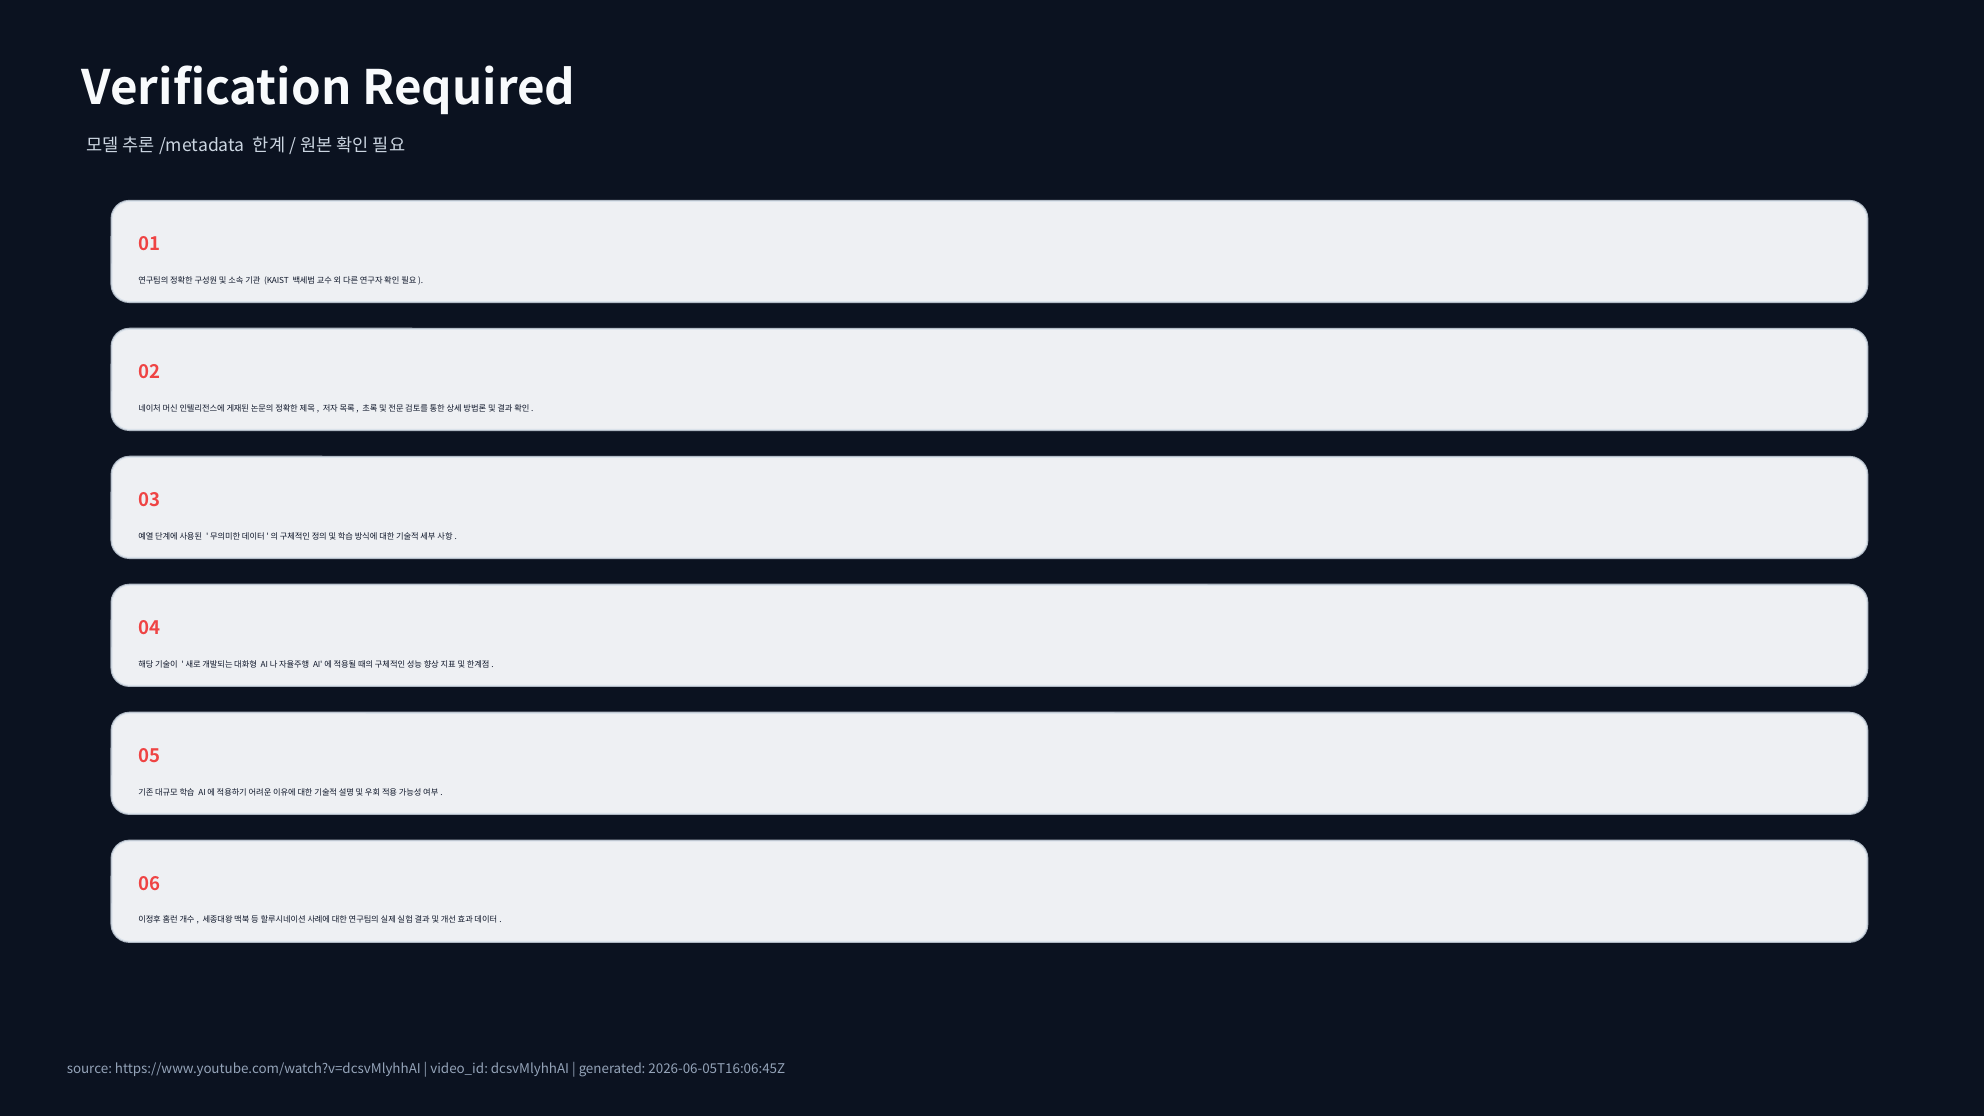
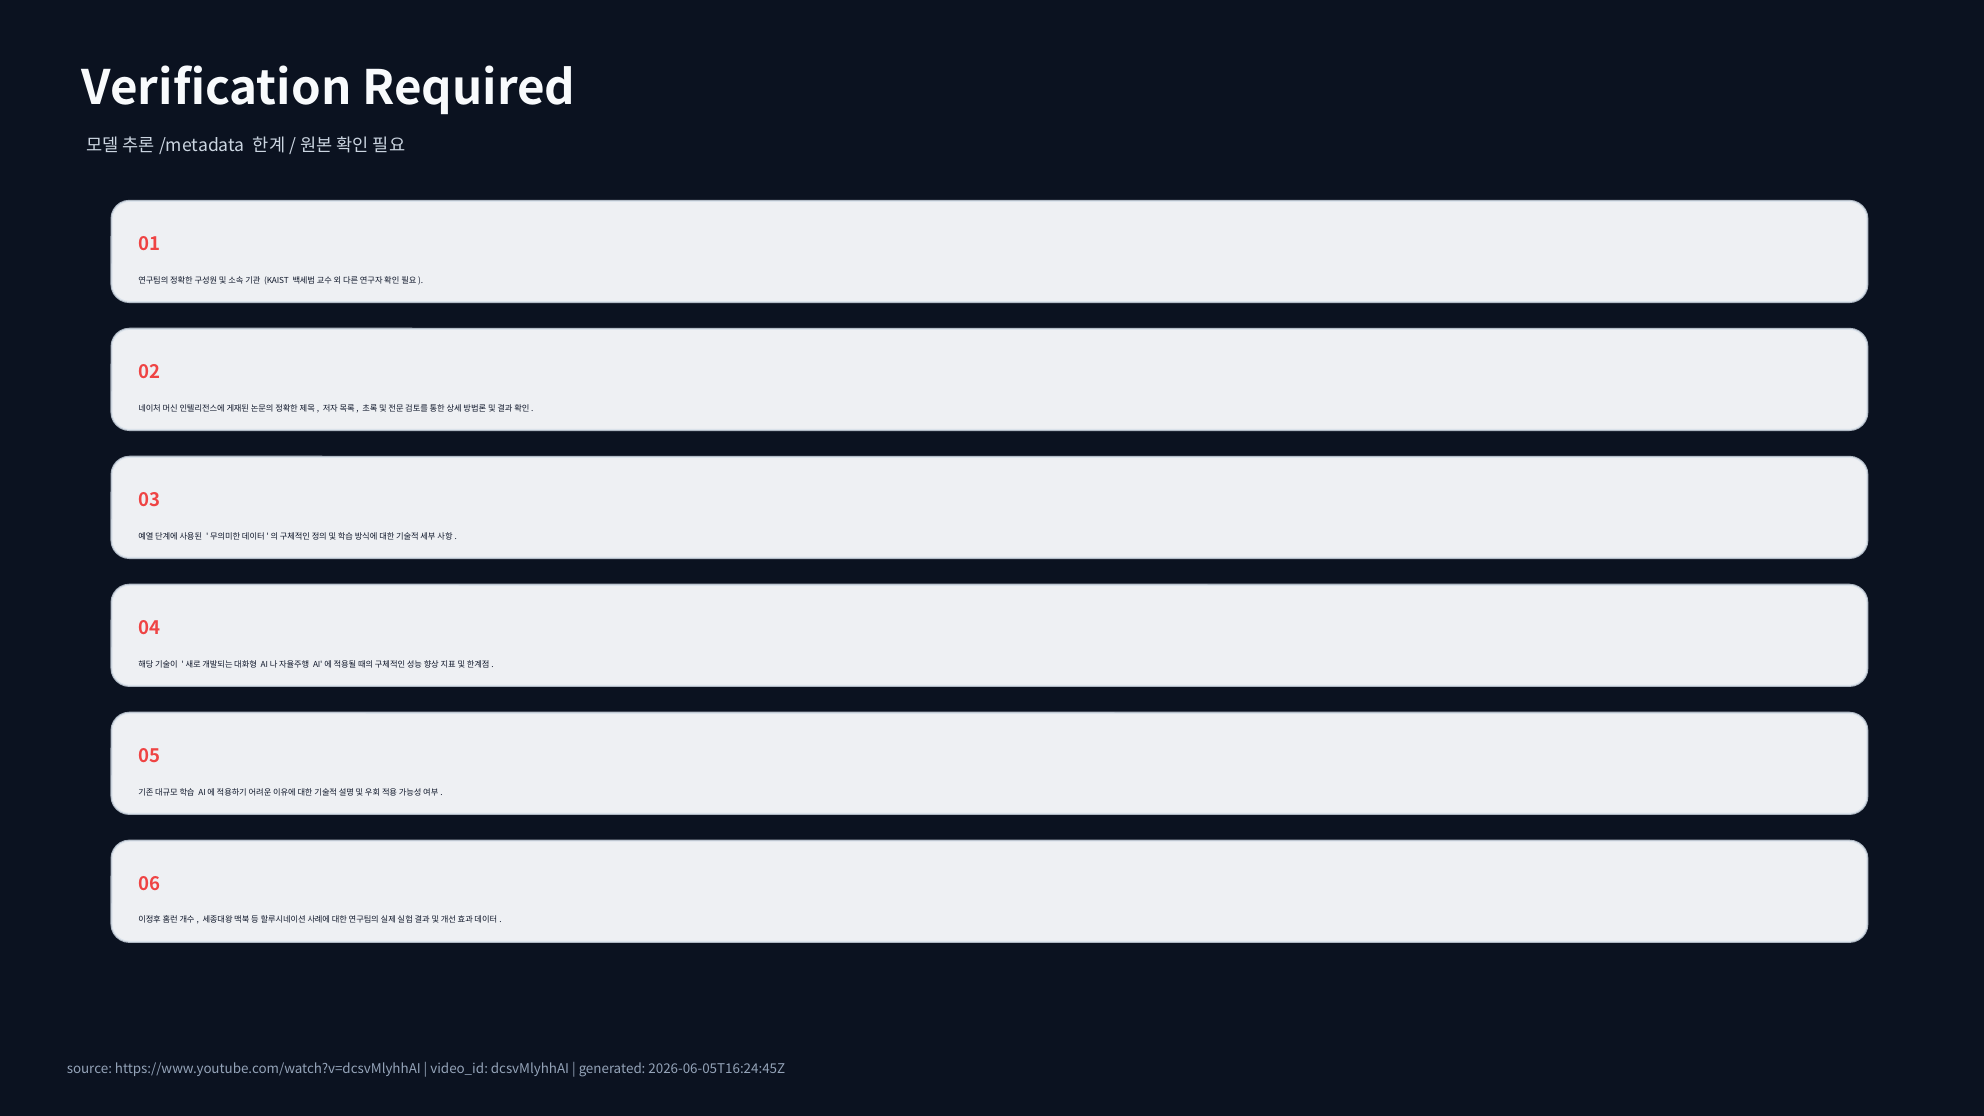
2026-06-05T16:06:45Z: 2026-06-05T16:06:45Z -> 2026-06-05T16:24:45Z
